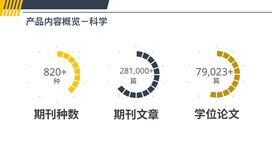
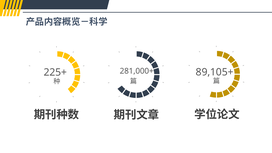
820+: 820+ -> 225+
79,023+: 79,023+ -> 89,105+
